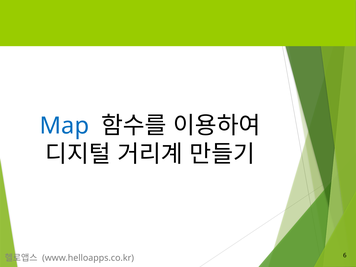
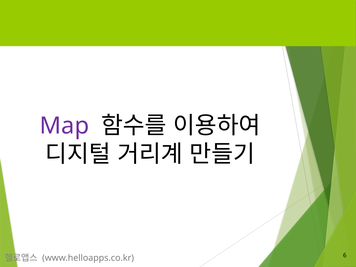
Map colour: blue -> purple
